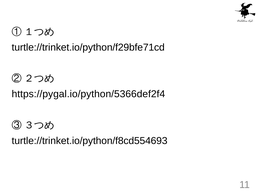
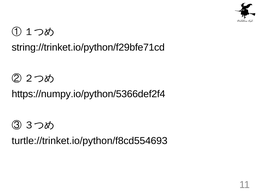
turtle://trinket.io/python/f29bfe71cd: turtle://trinket.io/python/f29bfe71cd -> string://trinket.io/python/f29bfe71cd
https://pygal.io/python/5366def2f4: https://pygal.io/python/5366def2f4 -> https://numpy.io/python/5366def2f4
